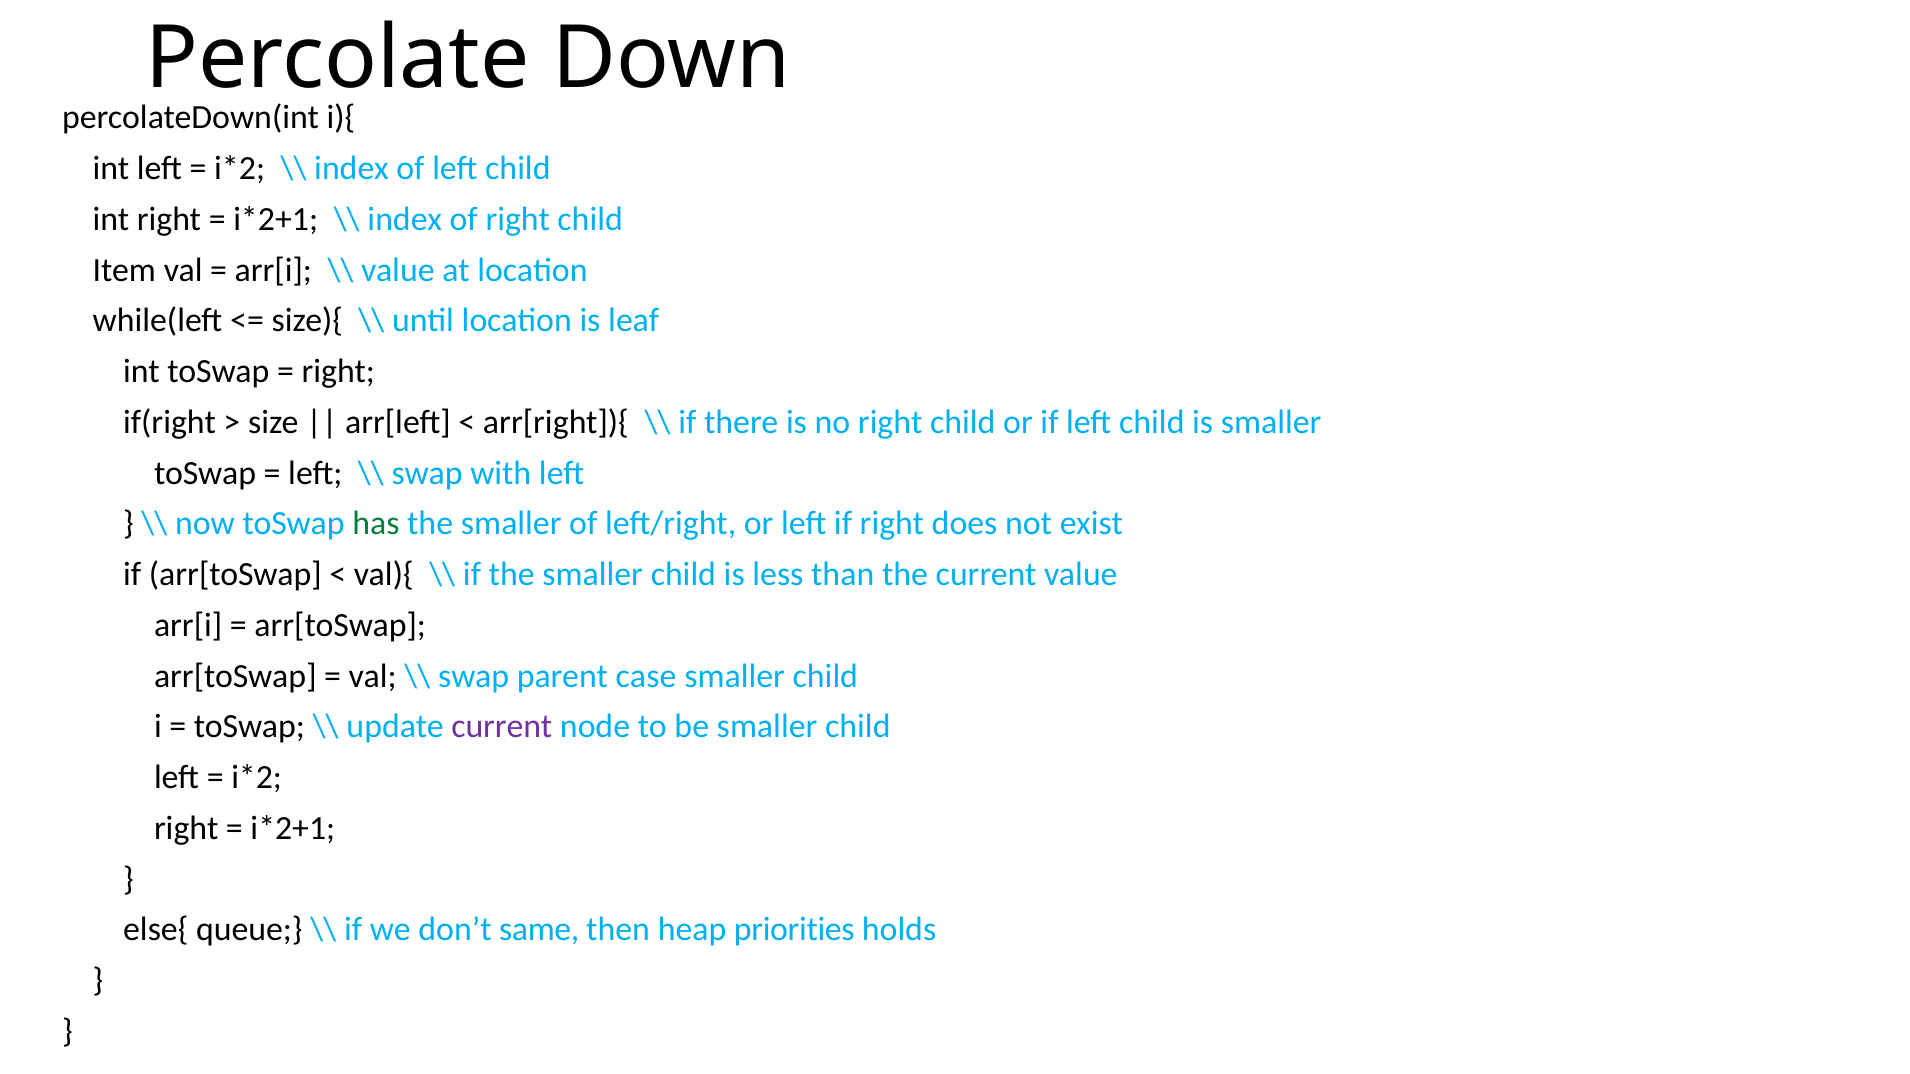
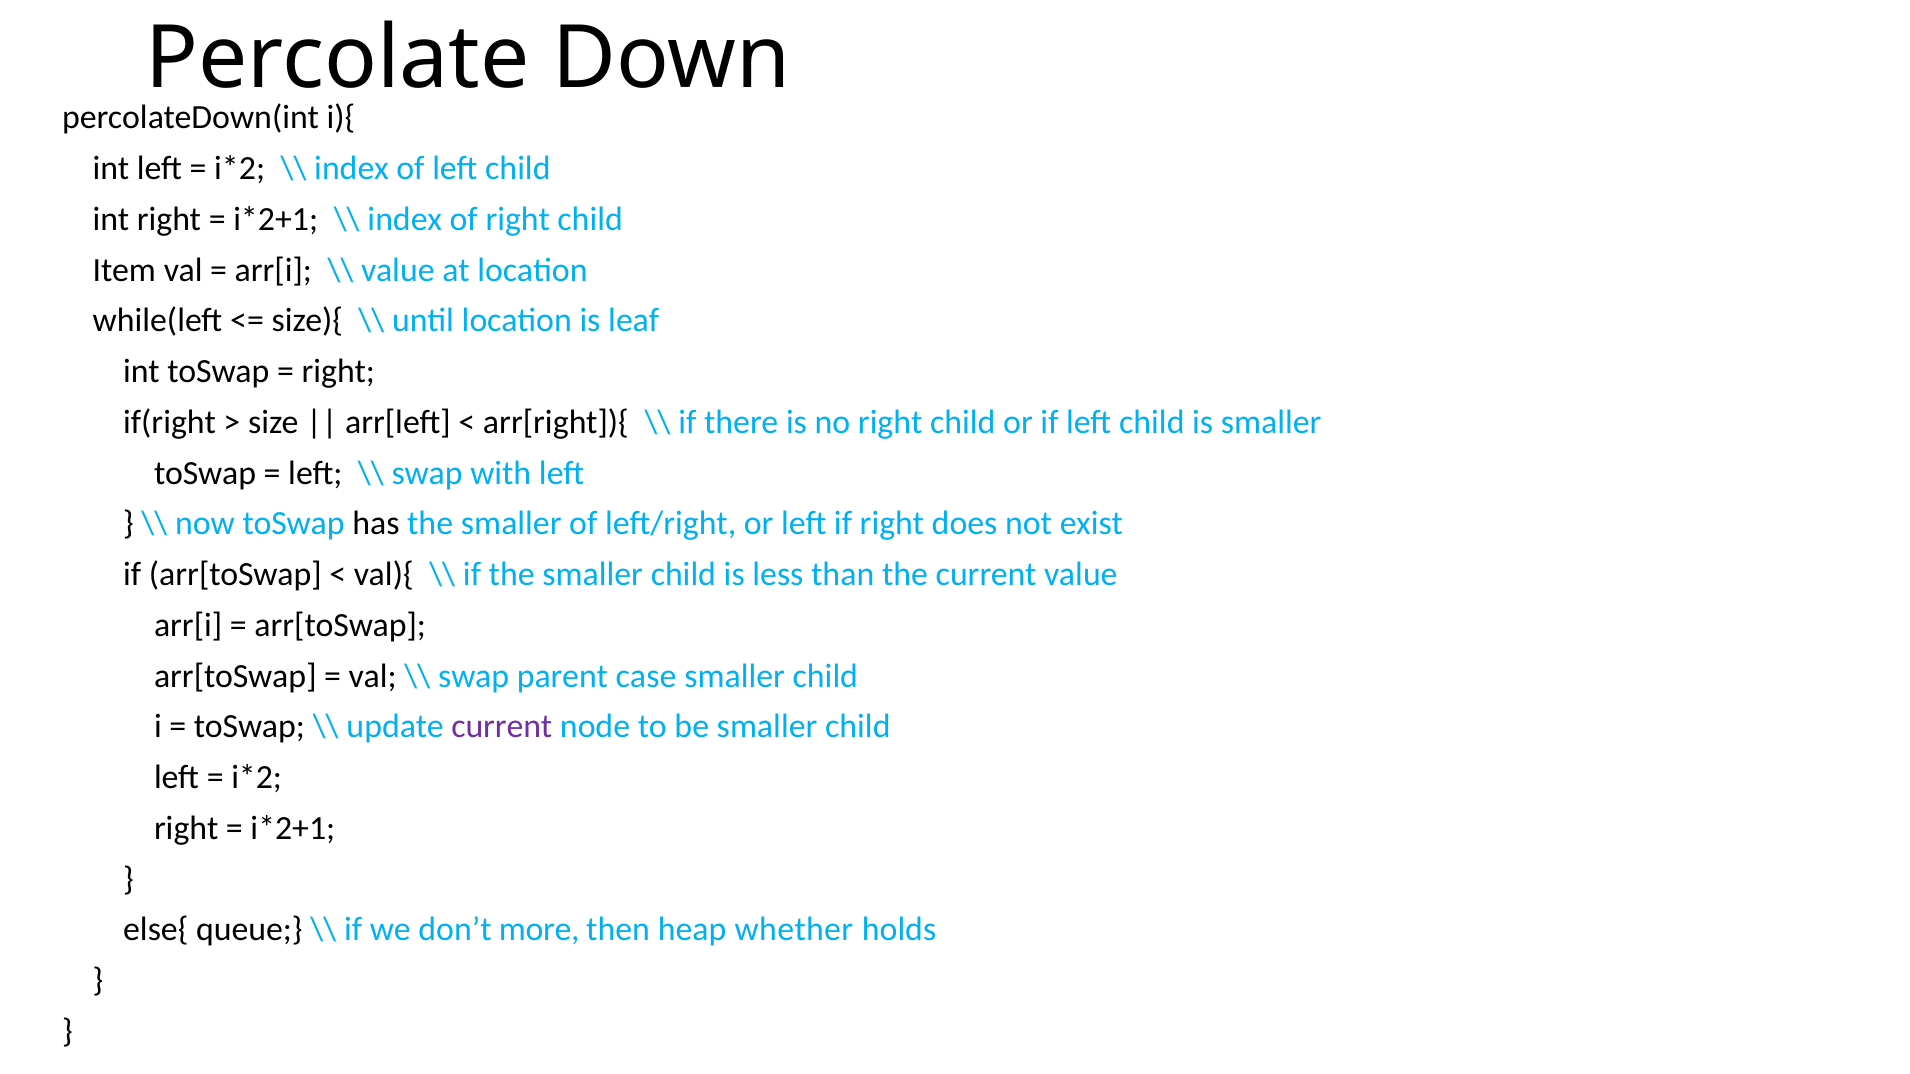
has colour: green -> black
same: same -> more
priorities: priorities -> whether
